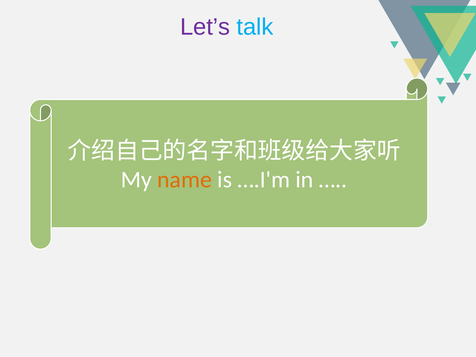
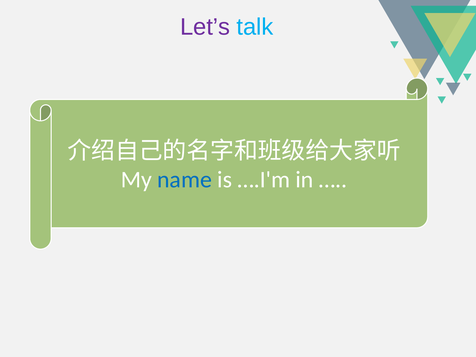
name colour: orange -> blue
